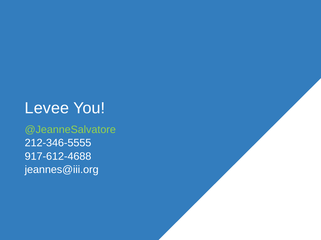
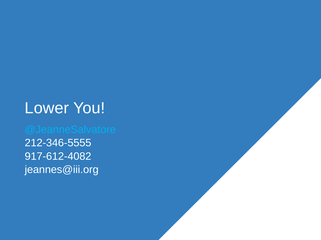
Levee: Levee -> Lower
@JeanneSalvatore colour: light green -> light blue
917-612-4688: 917-612-4688 -> 917-612-4082
